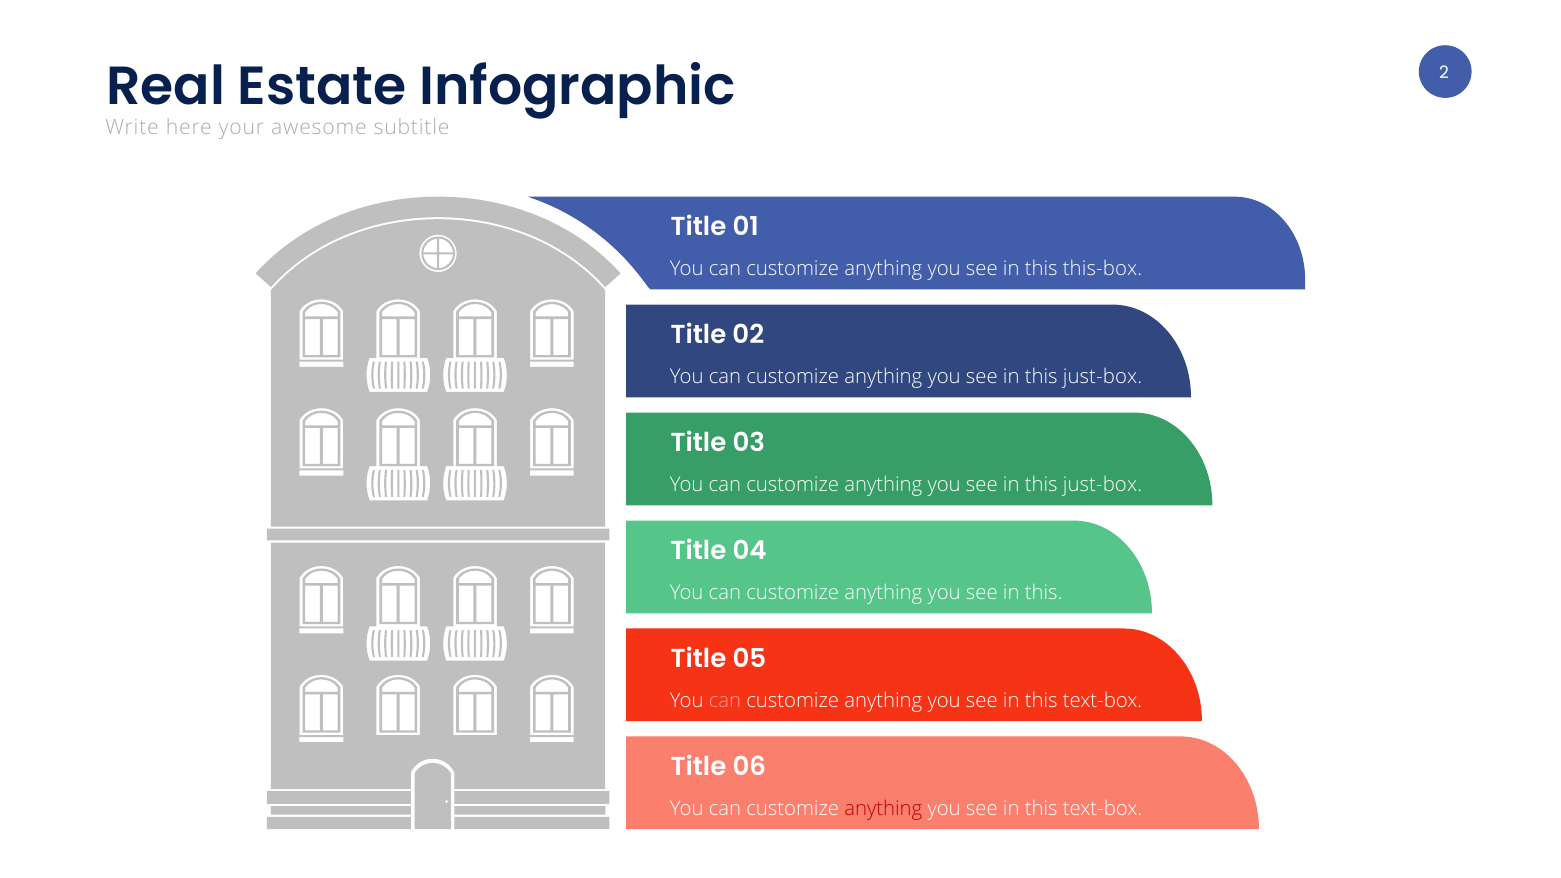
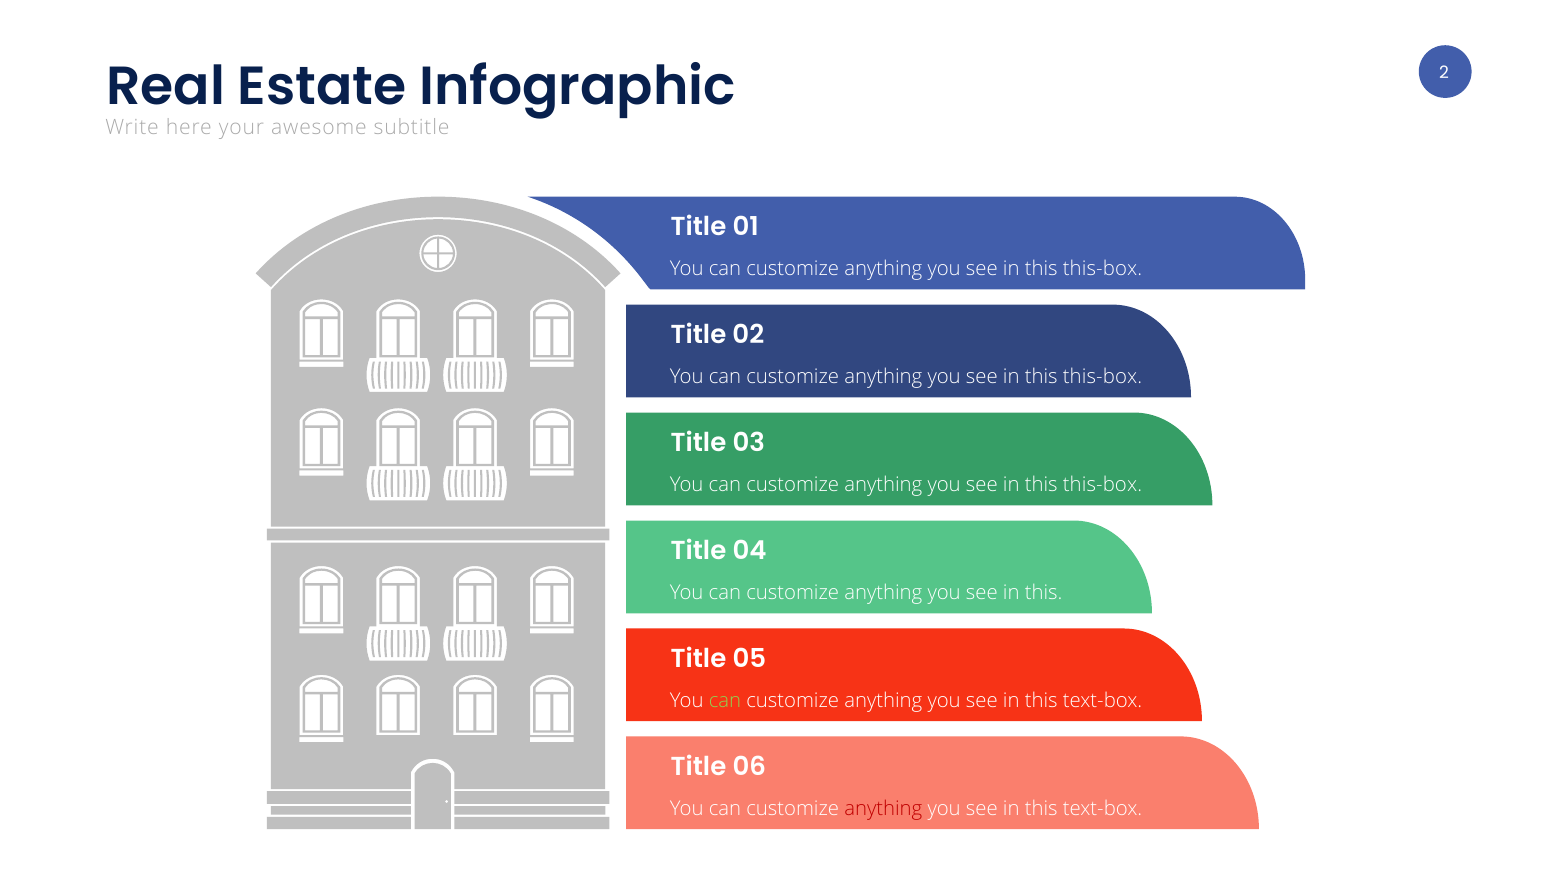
just-box at (1102, 377): just-box -> this-box
just-box at (1102, 485): just-box -> this-box
can at (725, 701) colour: pink -> light green
